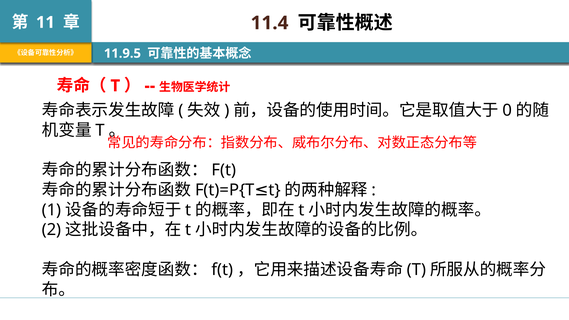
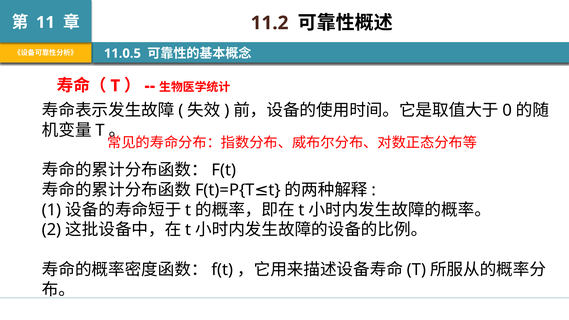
11.4: 11.4 -> 11.2
11.9.5: 11.9.5 -> 11.0.5
